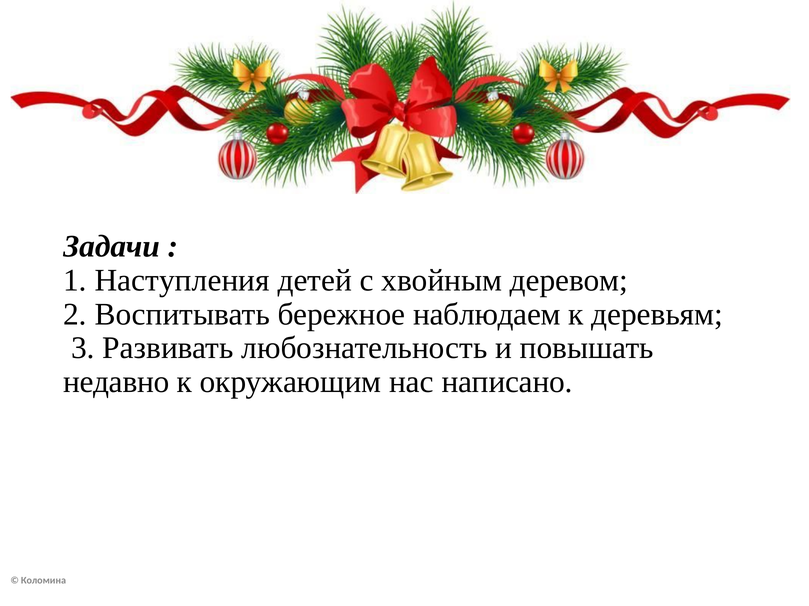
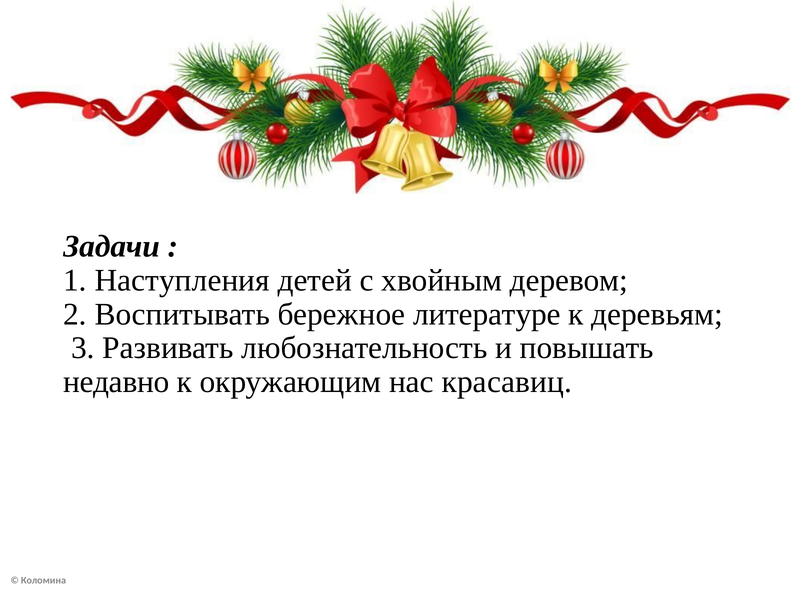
наблюдаем: наблюдаем -> литературе
написано: написано -> красавиц
